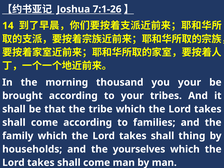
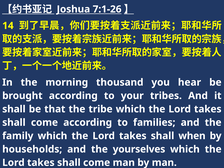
you your: your -> hear
thing: thing -> when
